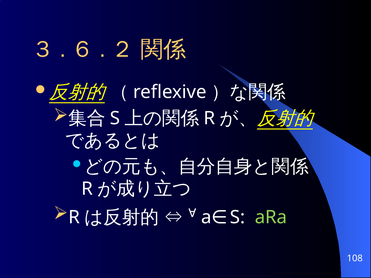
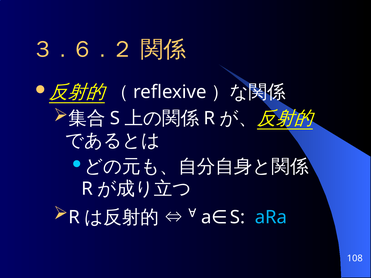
aRa colour: light green -> light blue
